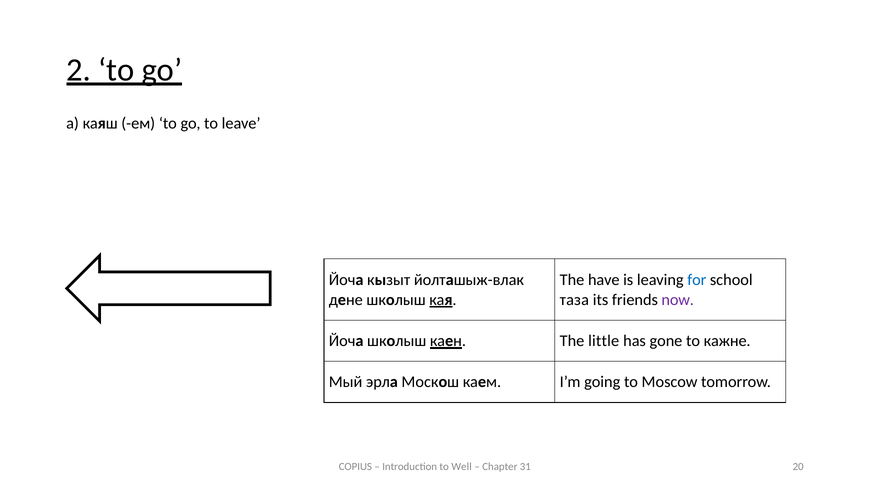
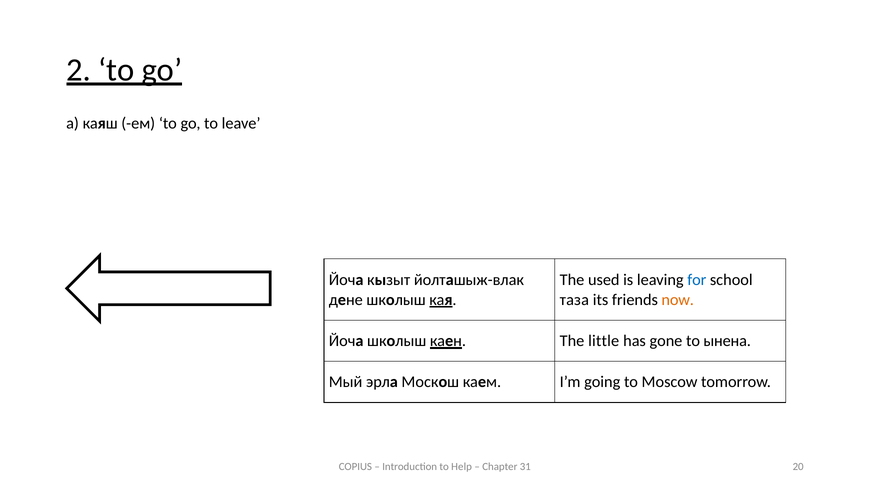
have: have -> used
now colour: purple -> orange
кажне: кажне -> ынена
Well: Well -> Help
